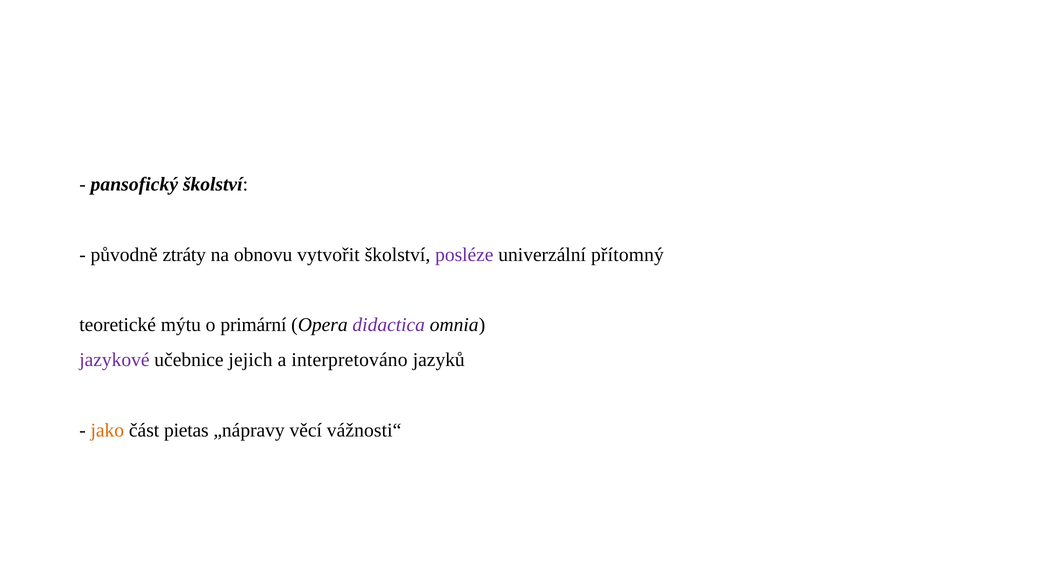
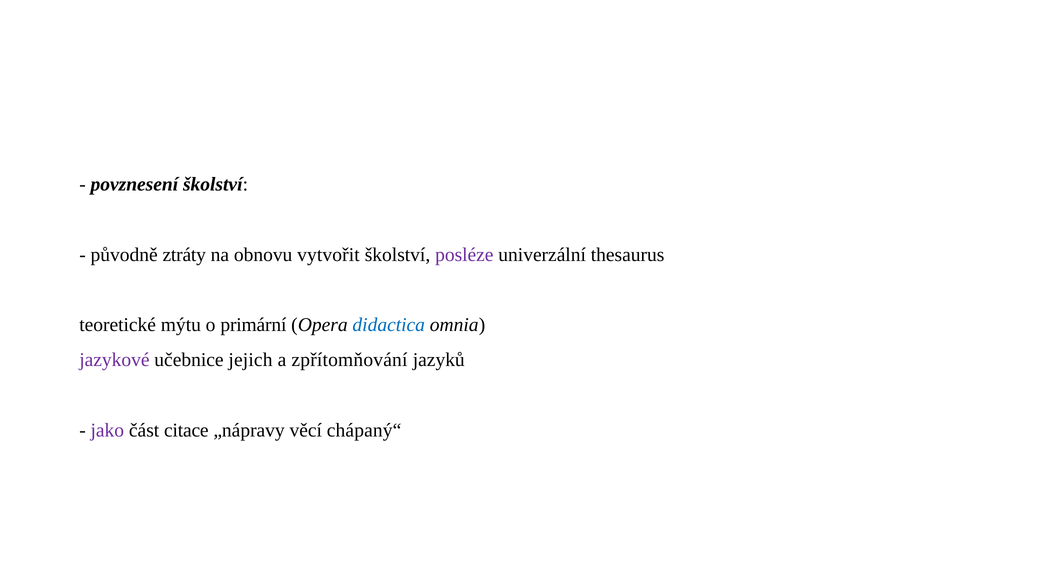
pansofický: pansofický -> povznesení
přítomný: přítomný -> thesaurus
didactica colour: purple -> blue
interpretováno: interpretováno -> zpřítomňování
jako colour: orange -> purple
pietas: pietas -> citace
vážnosti“: vážnosti“ -> chápaný“
